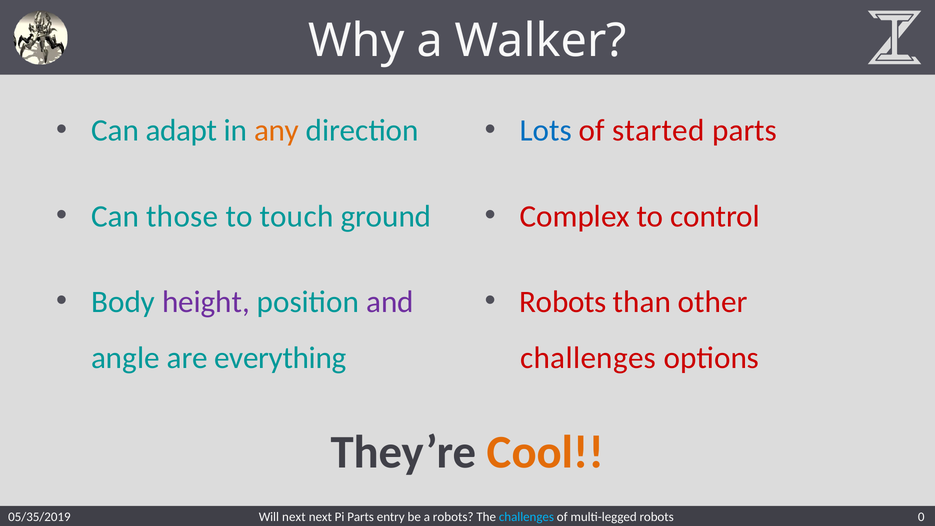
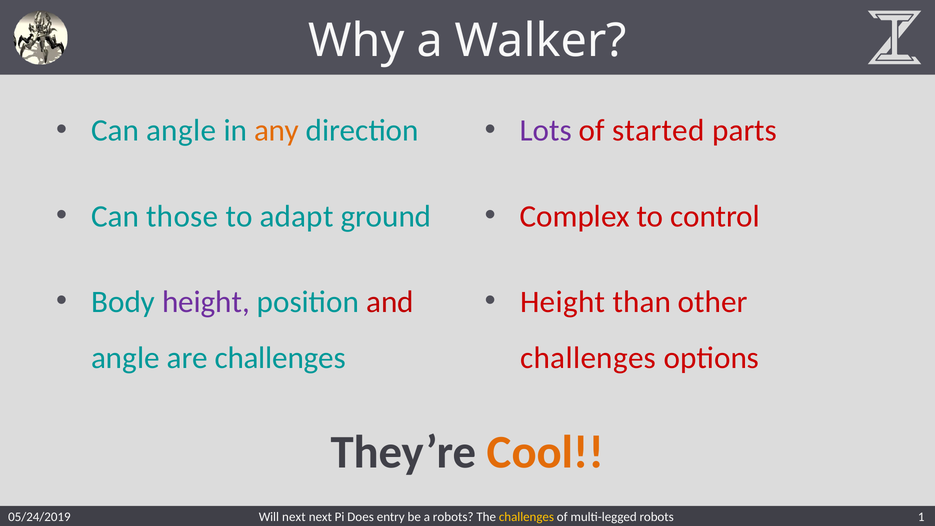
Can adapt: adapt -> angle
Lots colour: blue -> purple
touch: touch -> adapt
and colour: purple -> red
Robots at (563, 302): Robots -> Height
are everything: everything -> challenges
05/35/2019: 05/35/2019 -> 05/24/2019
Pi Parts: Parts -> Does
challenges at (526, 517) colour: light blue -> yellow
0: 0 -> 1
